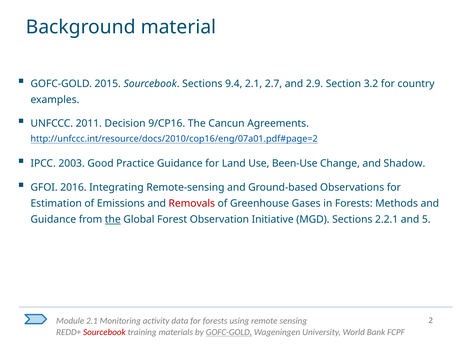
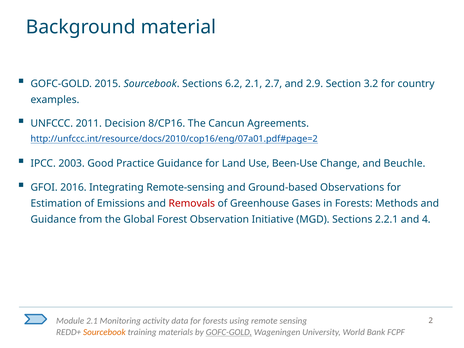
9.4: 9.4 -> 6.2
9/CP16: 9/CP16 -> 8/CP16
Shadow: Shadow -> Beuchle
the at (113, 220) underline: present -> none
5: 5 -> 4
Sourcebook at (104, 332) colour: red -> orange
